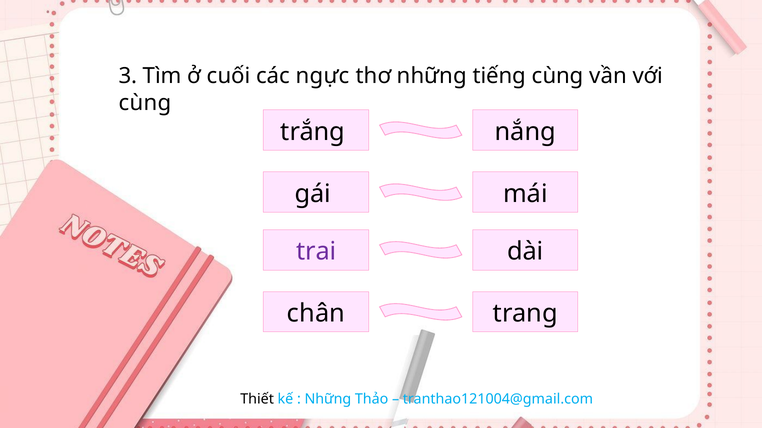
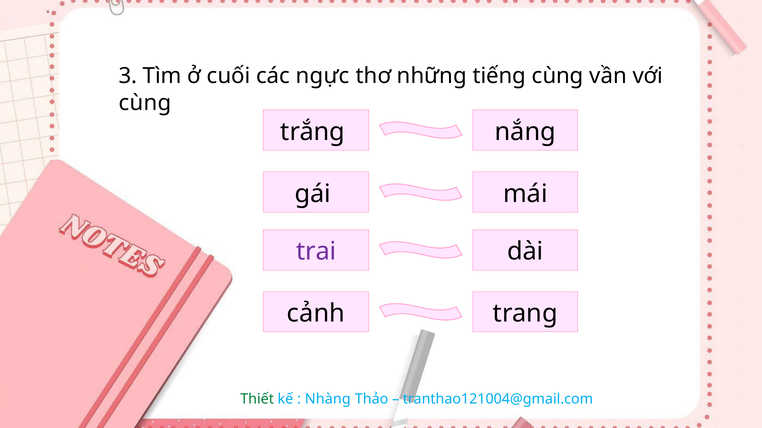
chân: chân -> cảnh
Thiết colour: black -> green
Những at (328, 400): Những -> Nhàng
